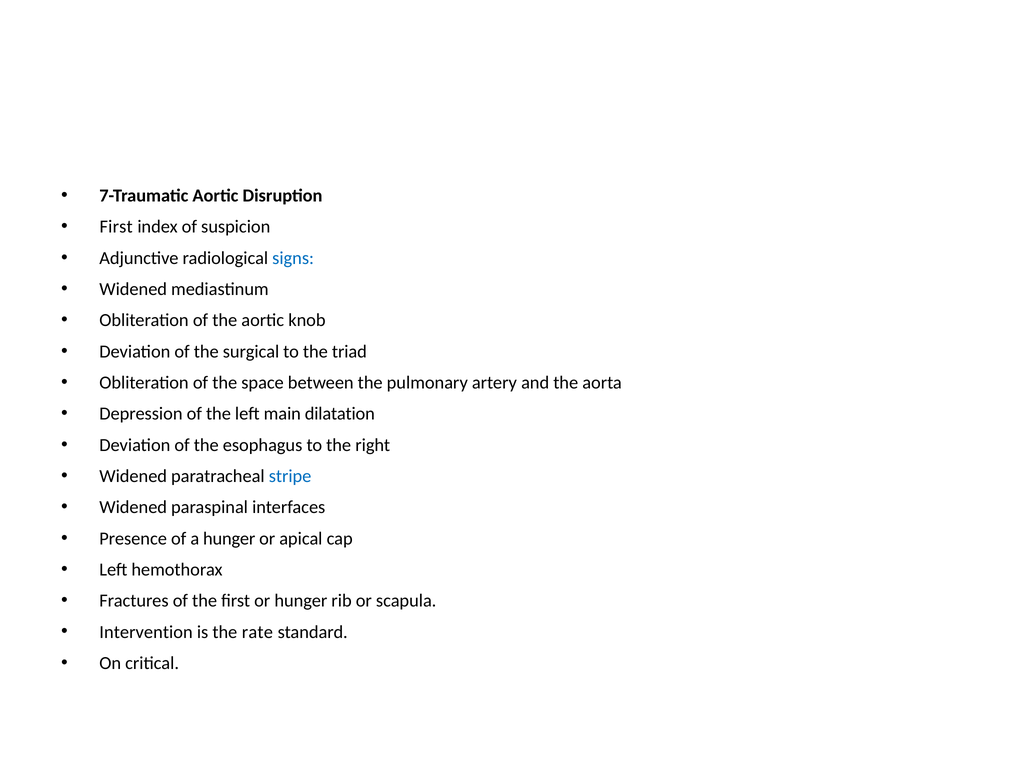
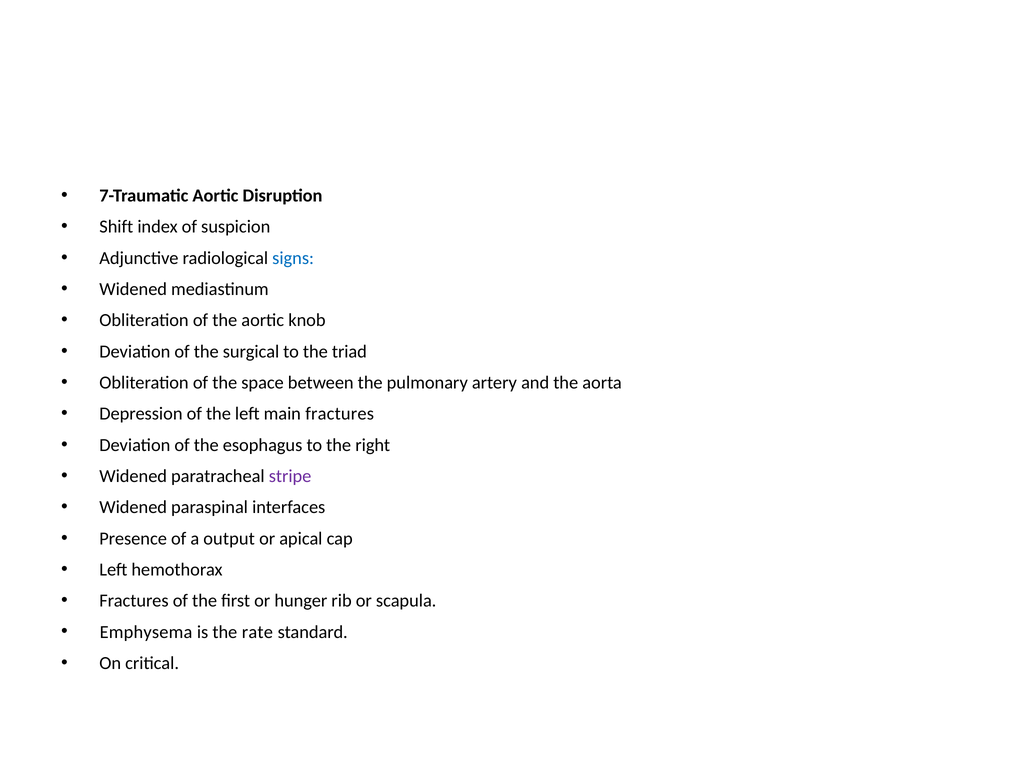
First at (116, 227): First -> Shift
main dilatation: dilatation -> fractures
stripe colour: blue -> purple
a hunger: hunger -> output
Intervention: Intervention -> Emphysema
